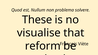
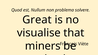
These: These -> Great
reform: reform -> miners
